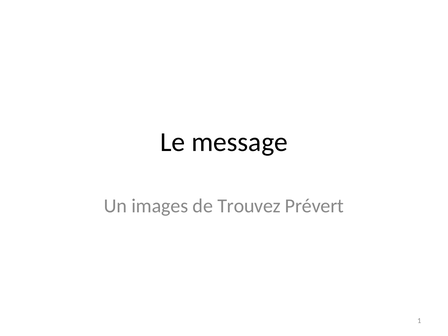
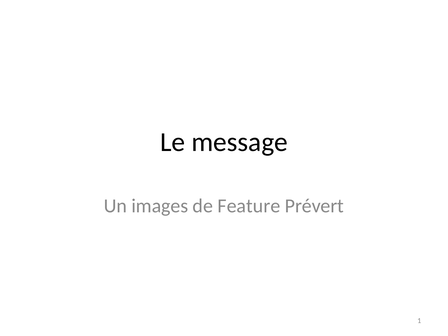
Trouvez: Trouvez -> Feature
